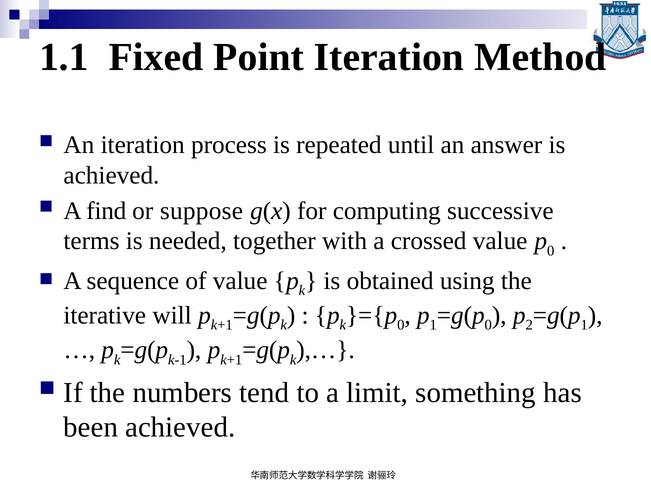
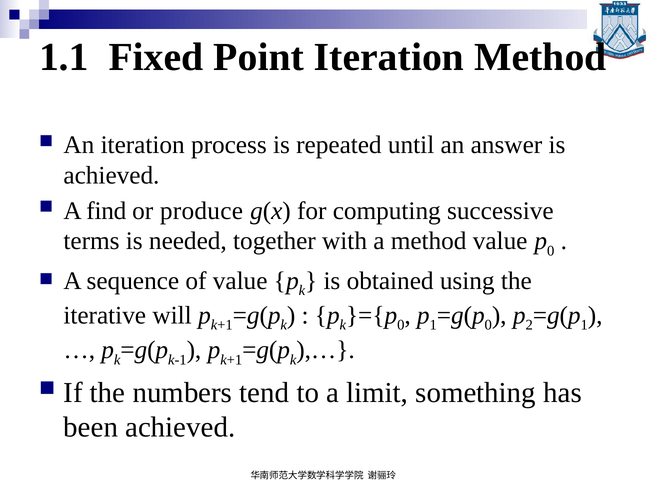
suppose: suppose -> produce
a crossed: crossed -> method
